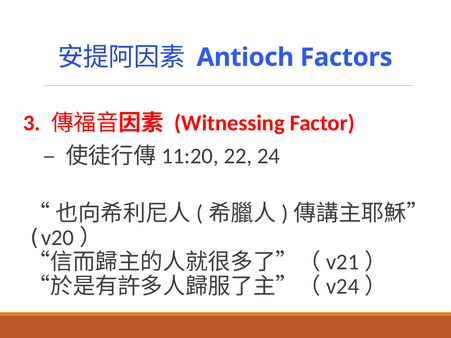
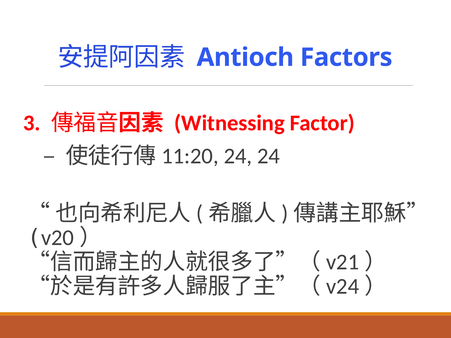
22 at (238, 156): 22 -> 24
